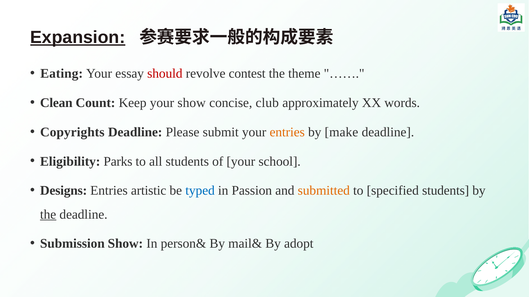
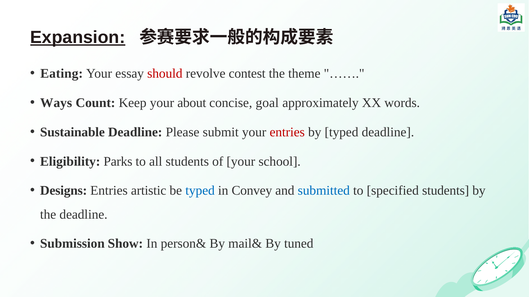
Clean: Clean -> Ways
your show: show -> about
club: club -> goal
Copyrights: Copyrights -> Sustainable
entries at (287, 132) colour: orange -> red
by make: make -> typed
Passion: Passion -> Convey
submitted colour: orange -> blue
the at (48, 215) underline: present -> none
adopt: adopt -> tuned
